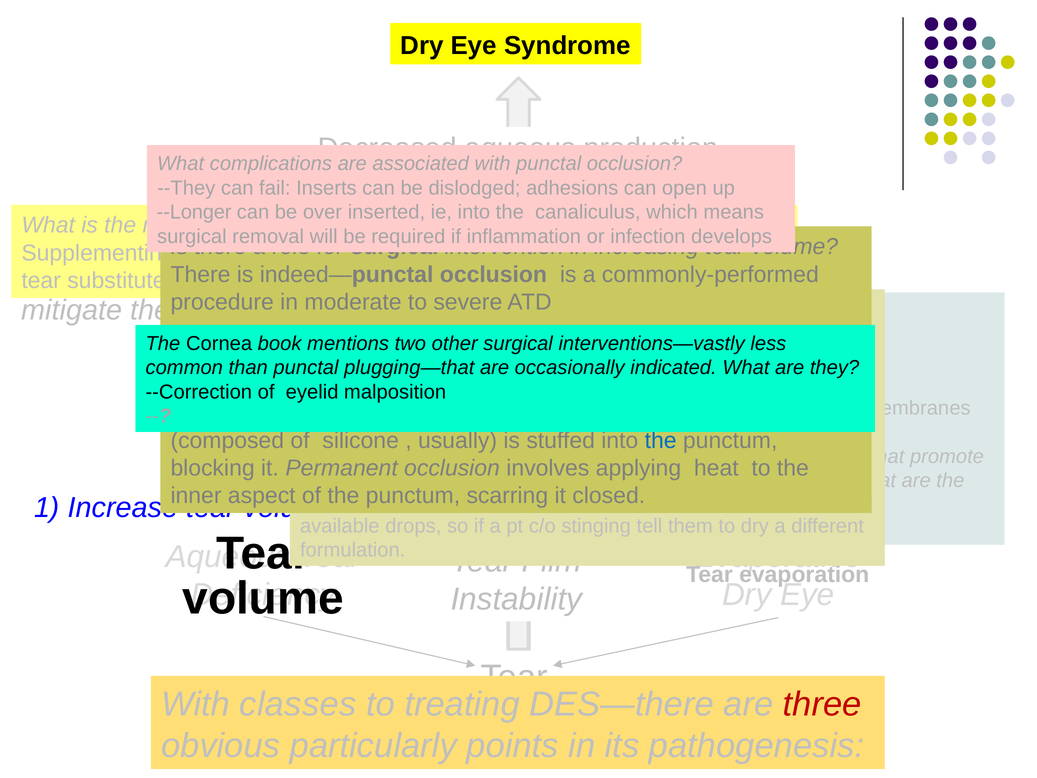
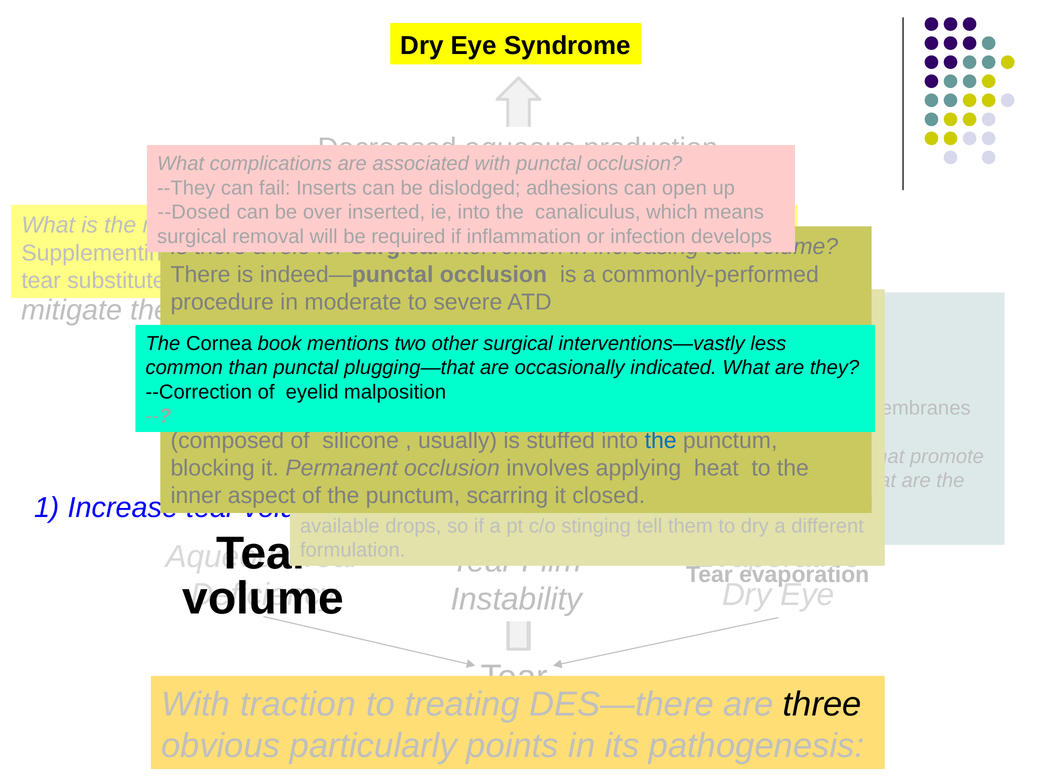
--Longer: --Longer -> --Dosed
classes: classes -> traction
three colour: red -> black
